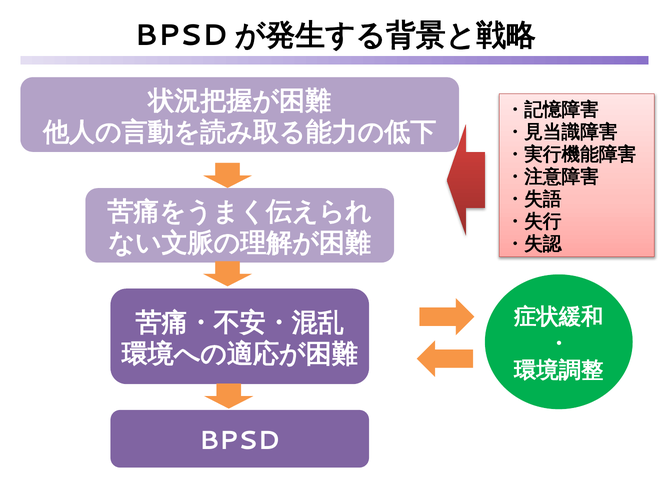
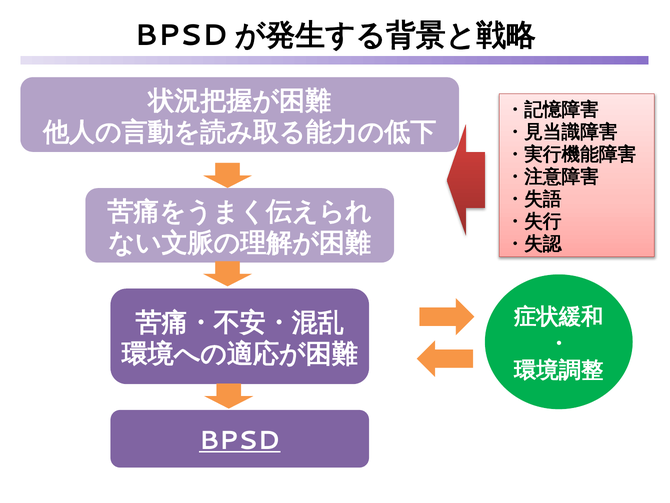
BPSD underline: none -> present
